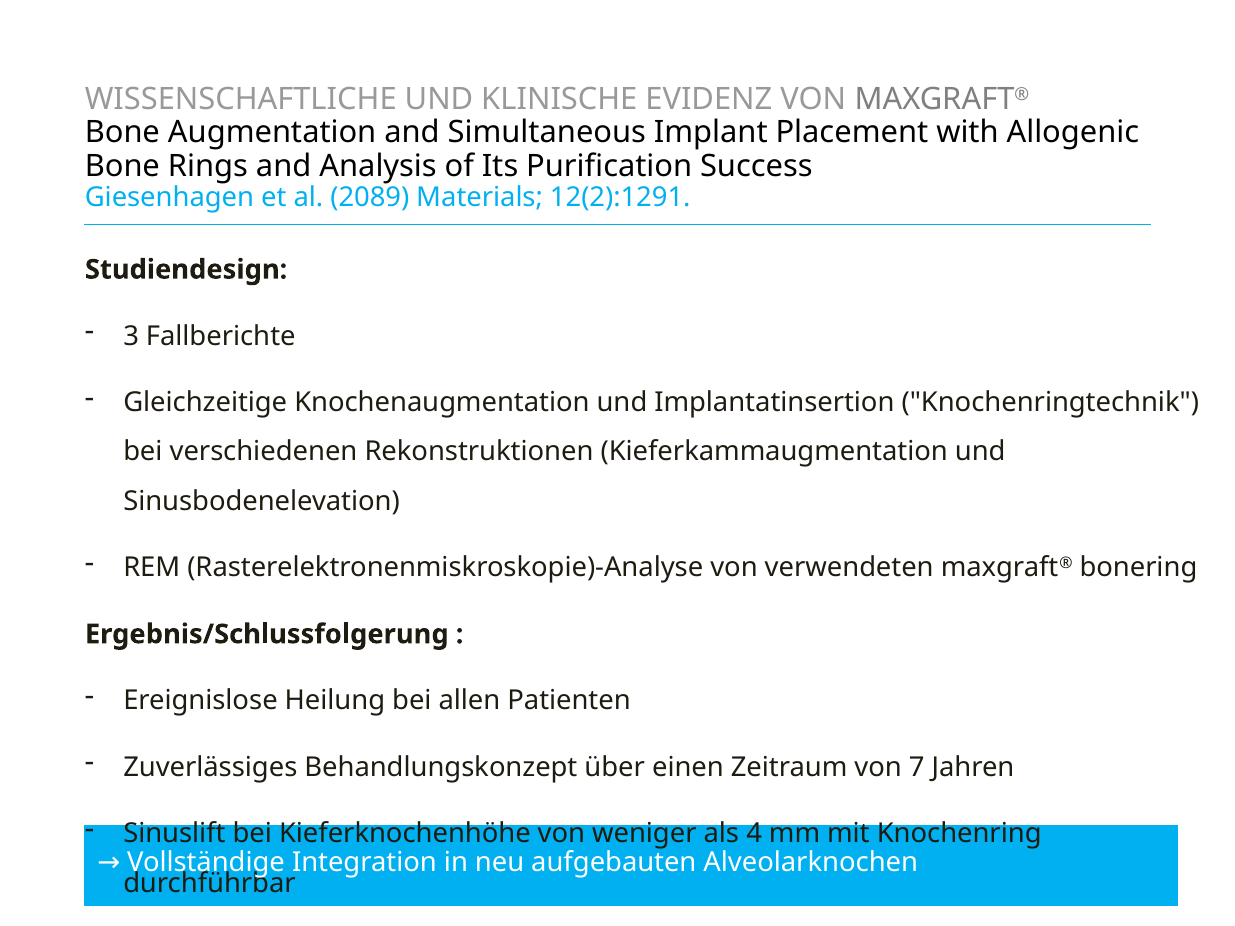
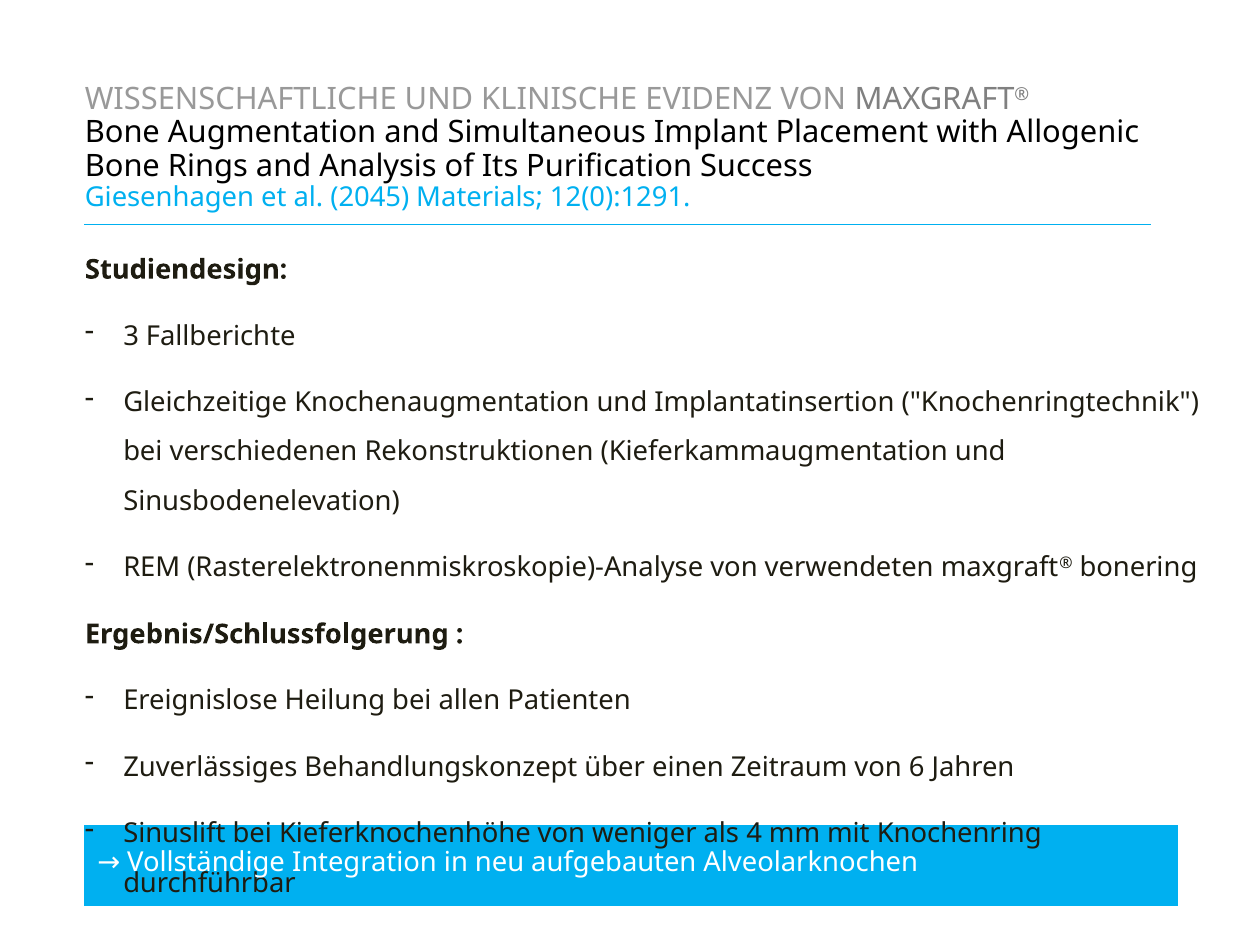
2089: 2089 -> 2045
12(2):1291: 12(2):1291 -> 12(0):1291
7: 7 -> 6
